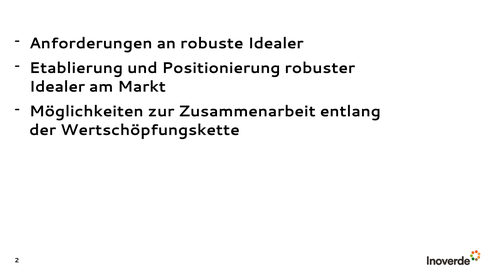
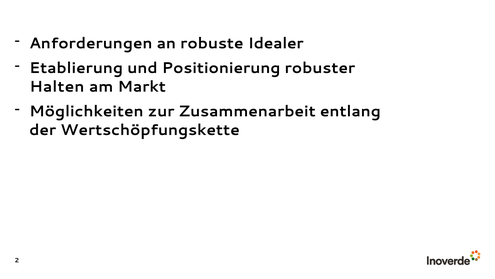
Idealer at (57, 87): Idealer -> Halten
